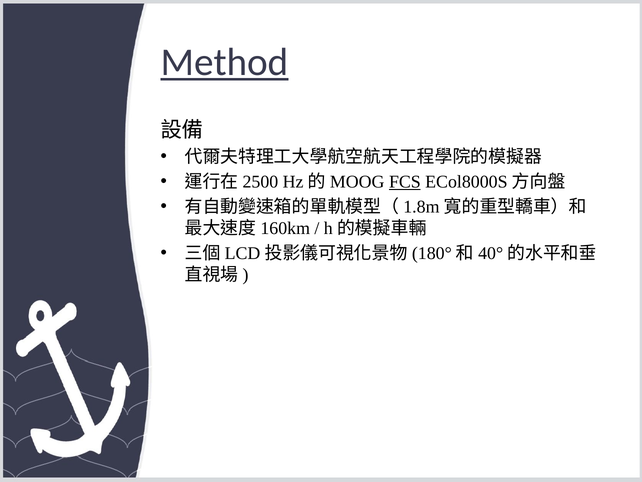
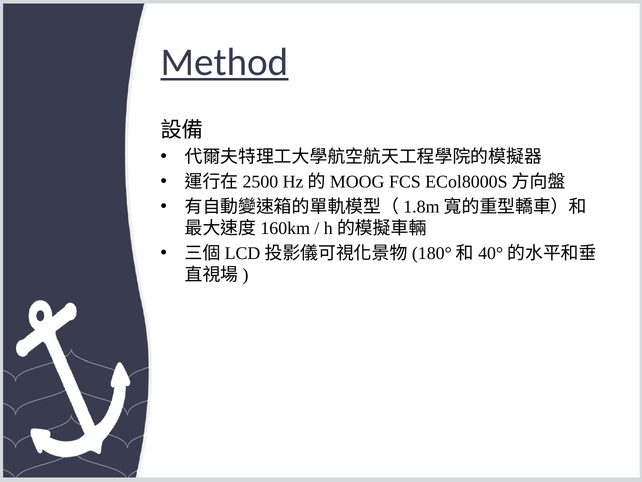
FCS underline: present -> none
